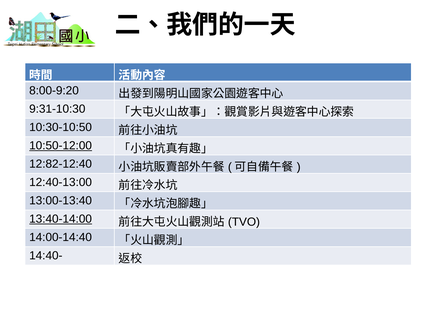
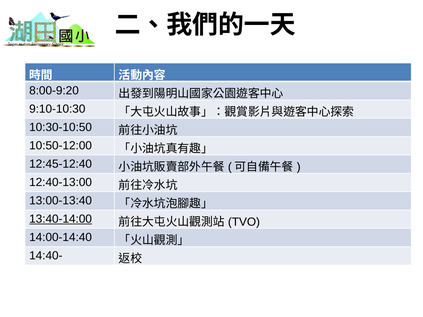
9:31-10:30: 9:31-10:30 -> 9:10-10:30
10:50-12:00 underline: present -> none
12:82-12:40: 12:82-12:40 -> 12:45-12:40
